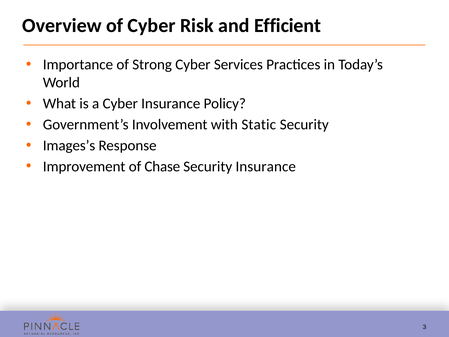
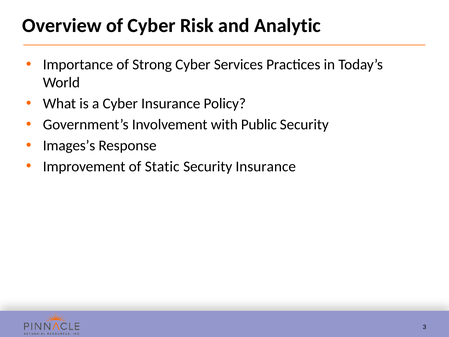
Efficient: Efficient -> Analytic
Static: Static -> Public
Chase: Chase -> Static
